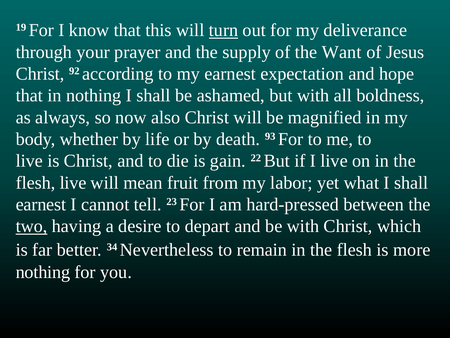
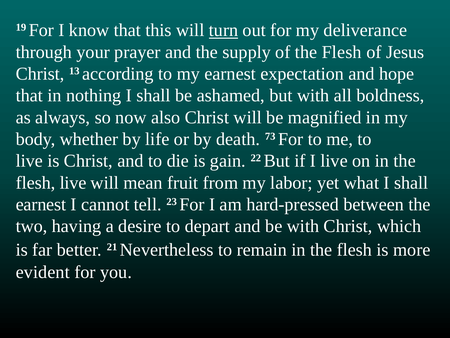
of the Want: Want -> Flesh
92: 92 -> 13
93: 93 -> 73
two underline: present -> none
34: 34 -> 21
nothing at (43, 272): nothing -> evident
